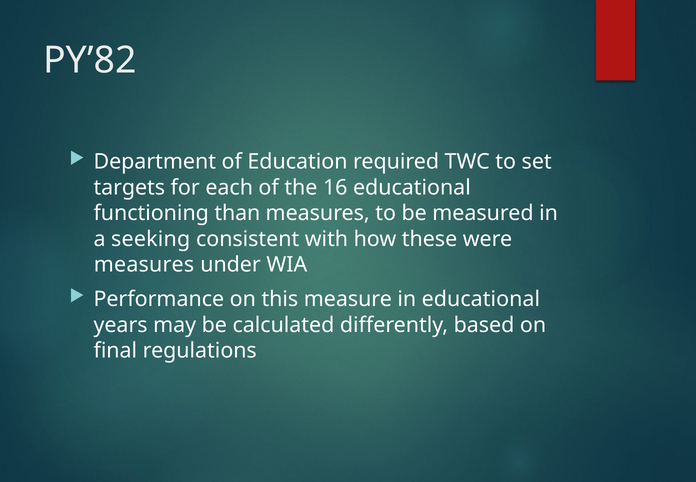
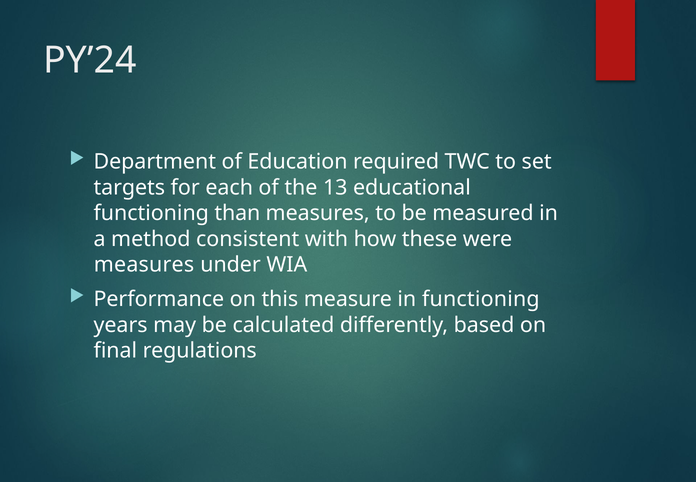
PY’82: PY’82 -> PY’24
16: 16 -> 13
seeking: seeking -> method
in educational: educational -> functioning
